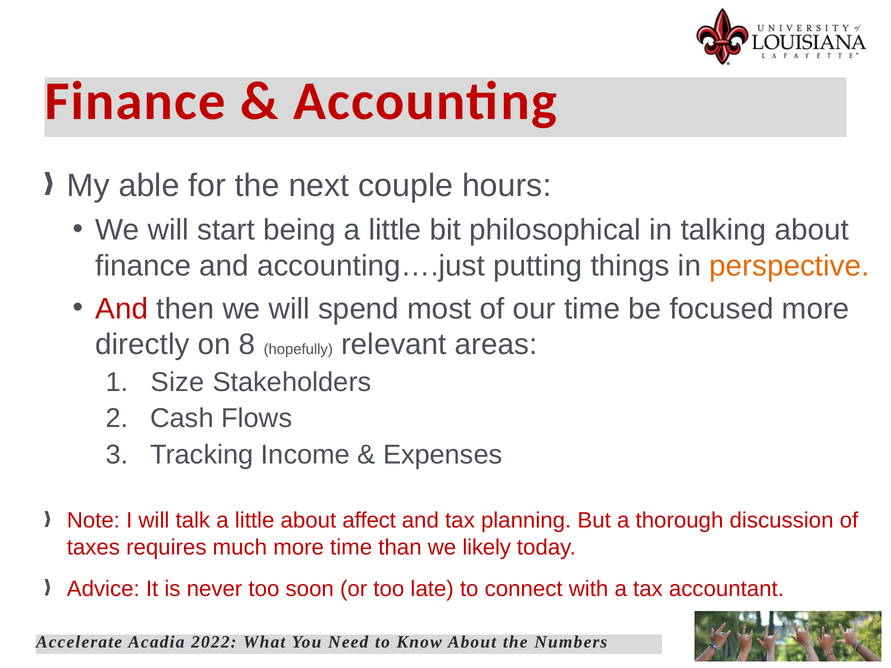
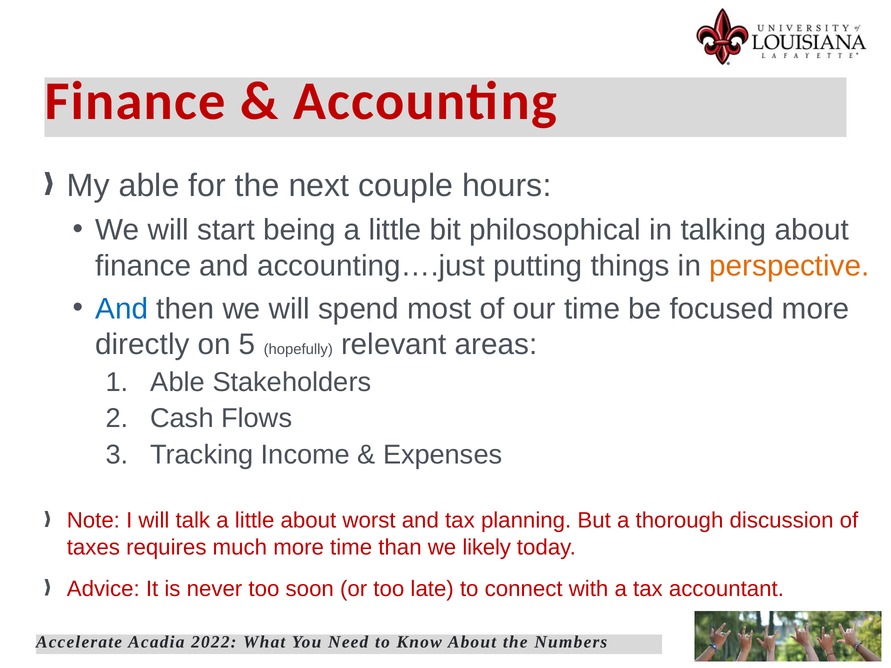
And at (122, 309) colour: red -> blue
8: 8 -> 5
Size at (178, 382): Size -> Able
affect: affect -> worst
